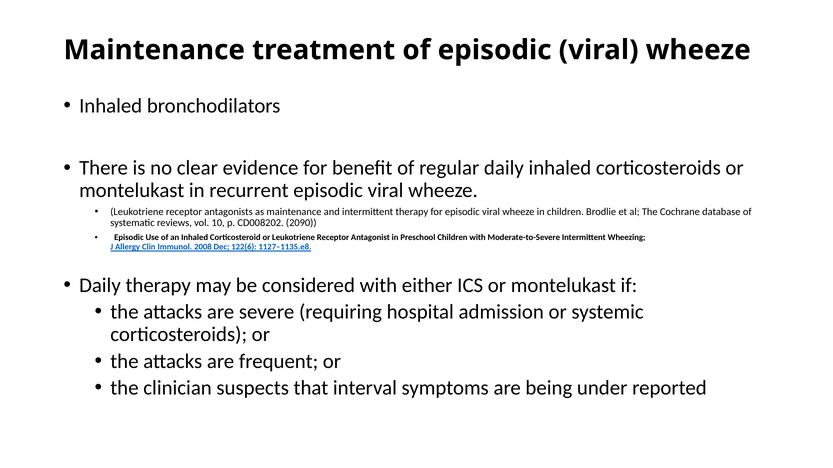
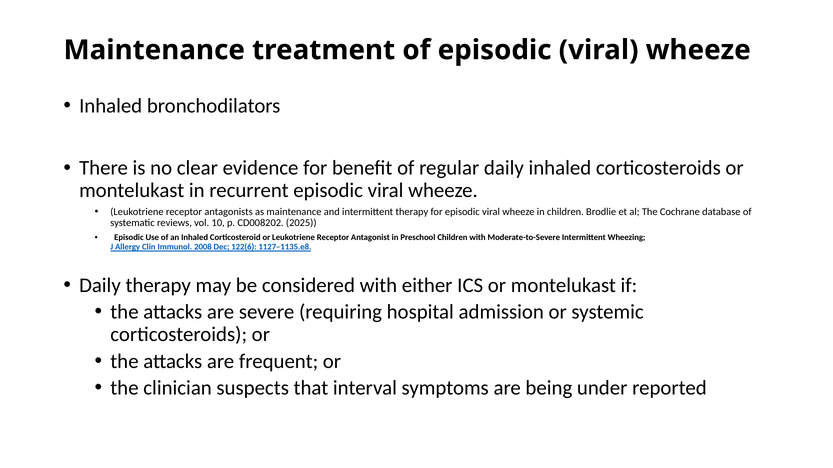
2090: 2090 -> 2025
